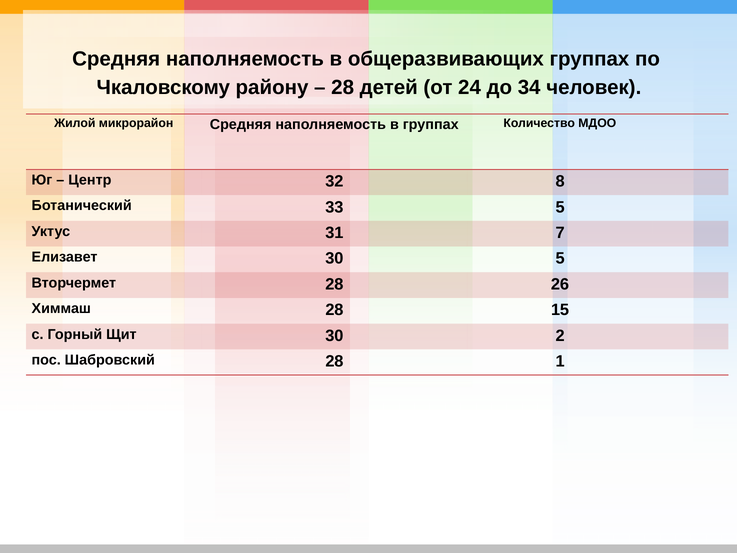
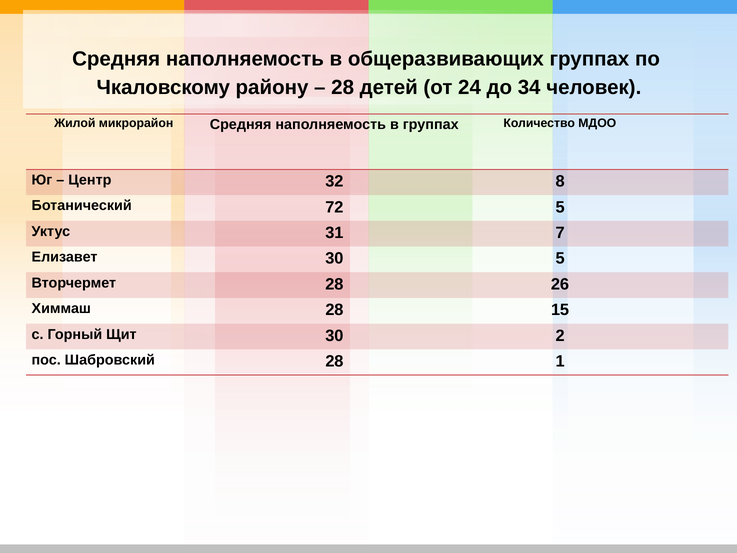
33: 33 -> 72
